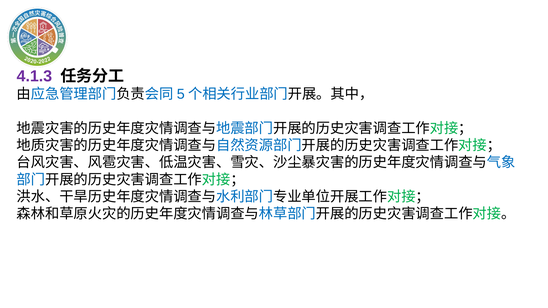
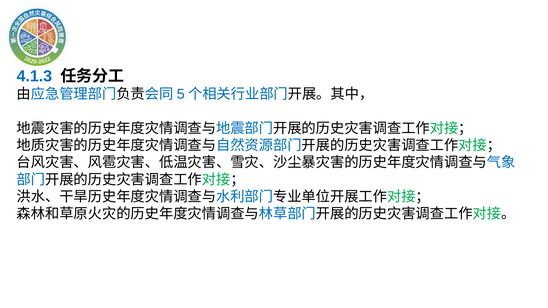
4.1.3 colour: purple -> blue
